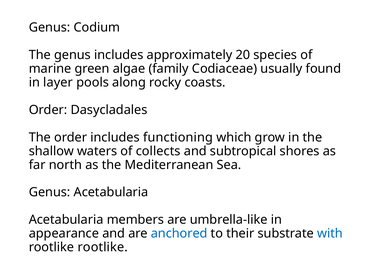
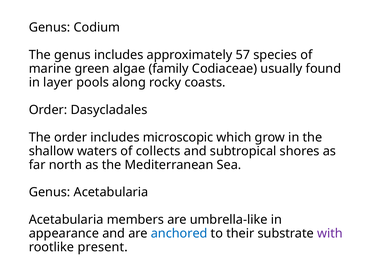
20: 20 -> 57
functioning: functioning -> microscopic
with colour: blue -> purple
rootlike rootlike: rootlike -> present
